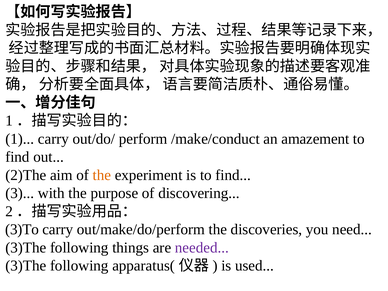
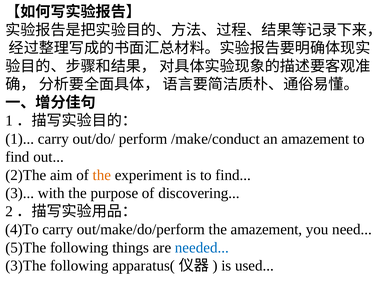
3)To: 3)To -> 4)To
the discoveries: discoveries -> amazement
3)The at (26, 248): 3)The -> 5)The
needed colour: purple -> blue
